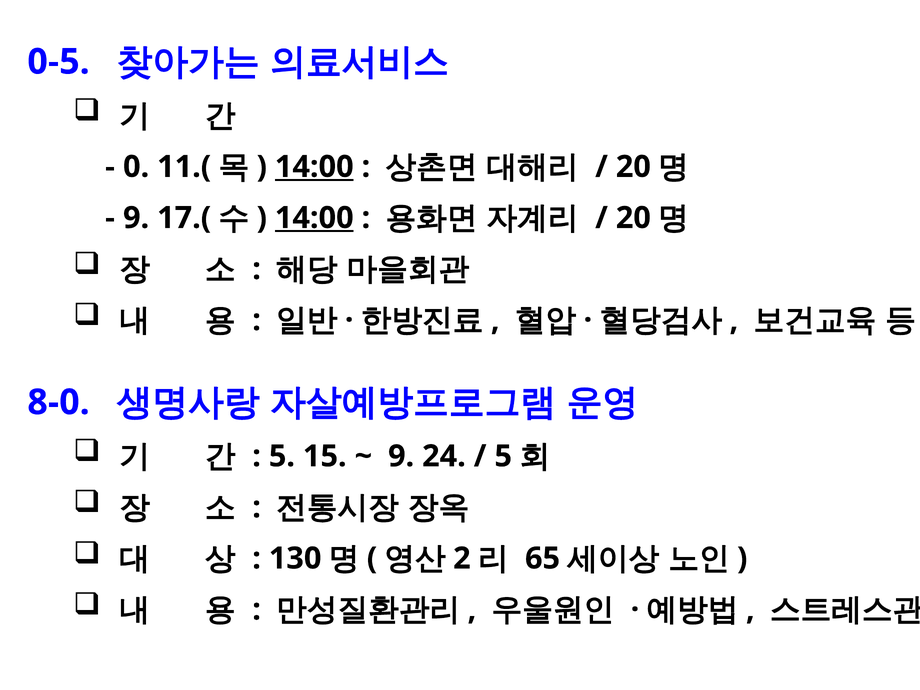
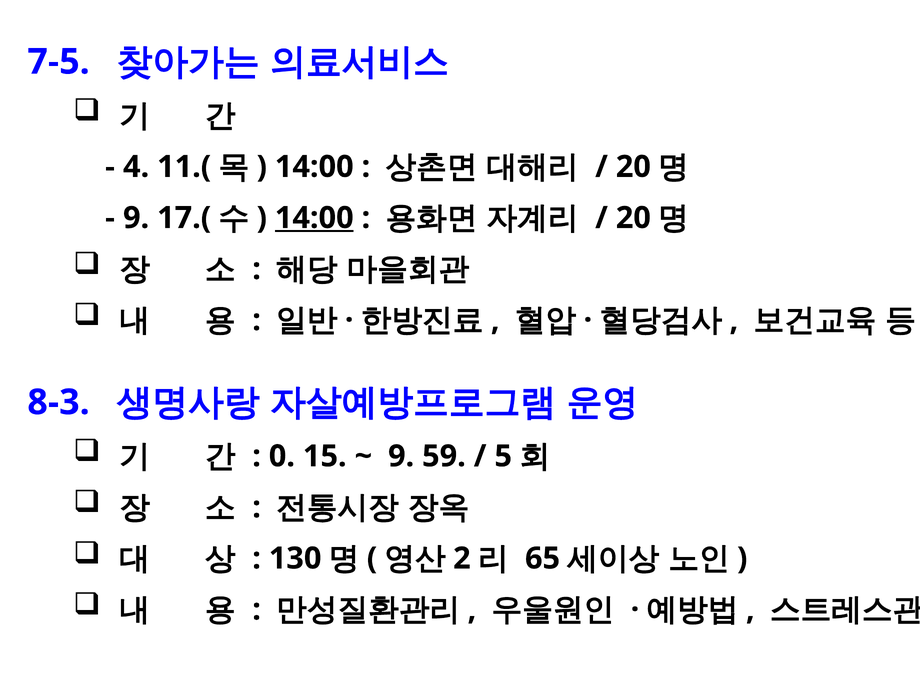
0-5: 0-5 -> 7-5
0: 0 -> 4
14:00 at (314, 167) underline: present -> none
8-0: 8-0 -> 8-3
5 at (282, 456): 5 -> 0
24: 24 -> 59
